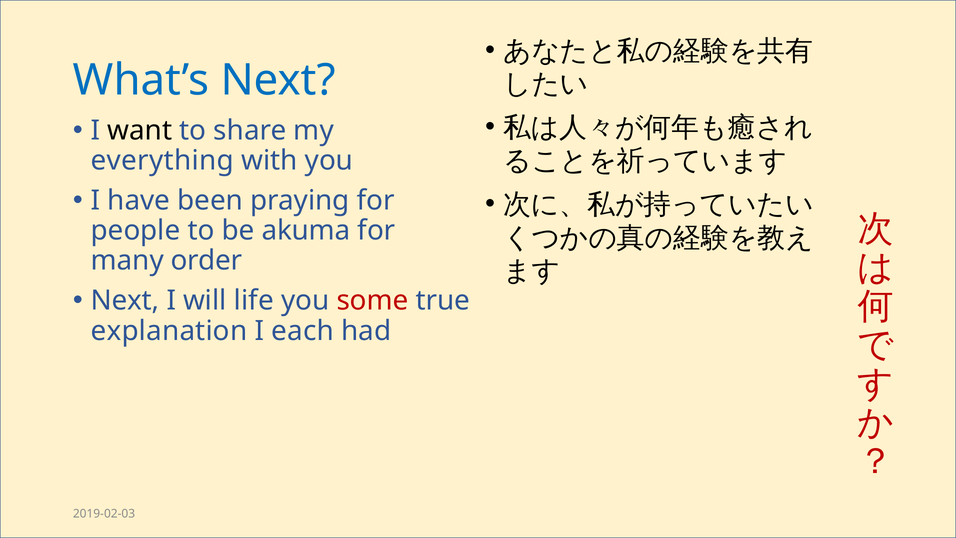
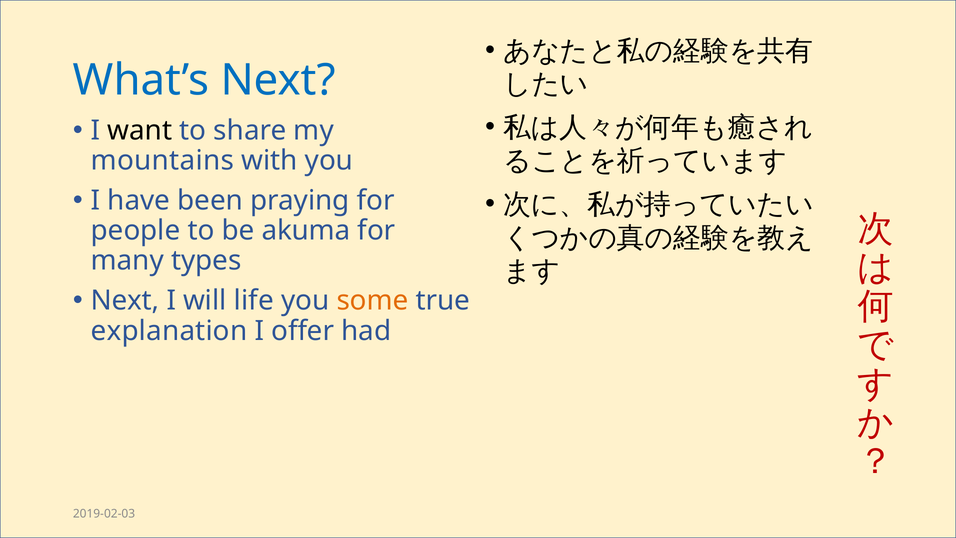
everything: everything -> mountains
order: order -> types
some colour: red -> orange
each: each -> offer
